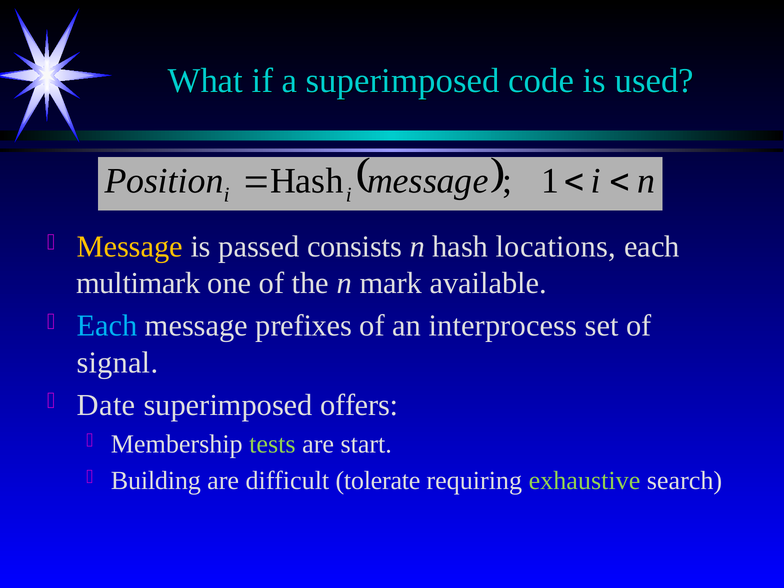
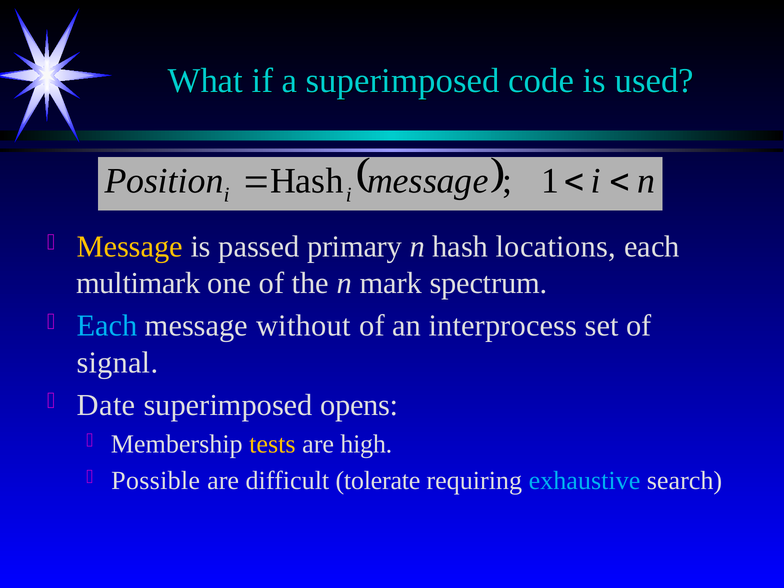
consists: consists -> primary
available: available -> spectrum
prefixes: prefixes -> without
offers: offers -> opens
tests colour: light green -> yellow
start: start -> high
Building: Building -> Possible
exhaustive colour: light green -> light blue
